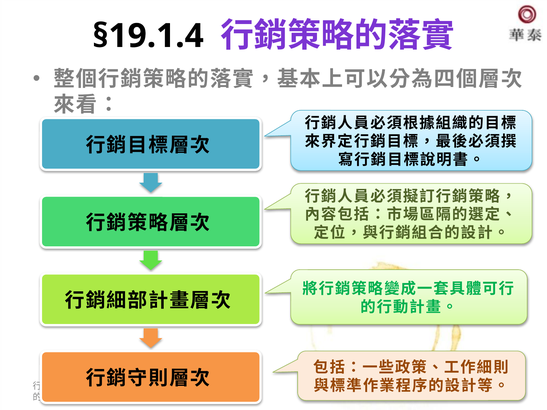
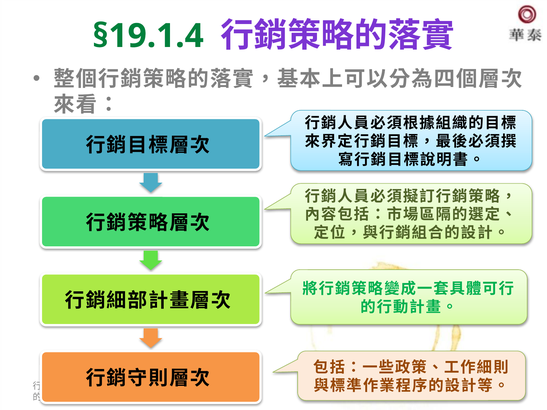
§19.1.4 colour: black -> green
